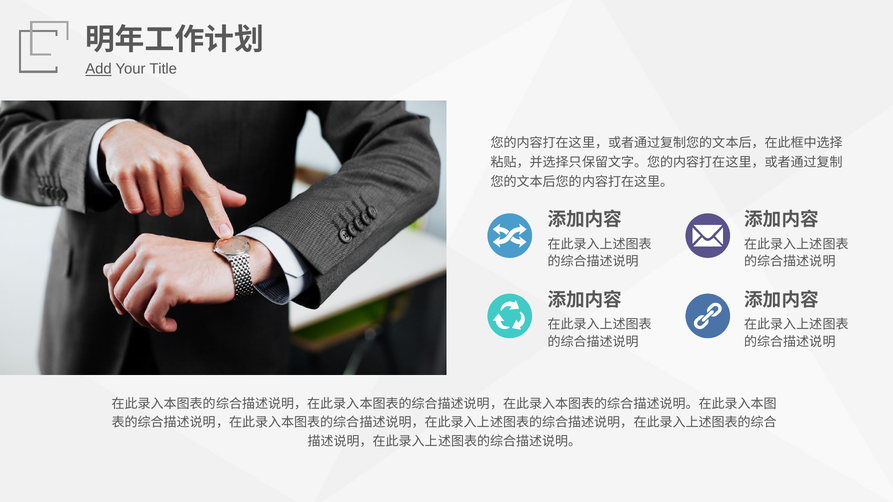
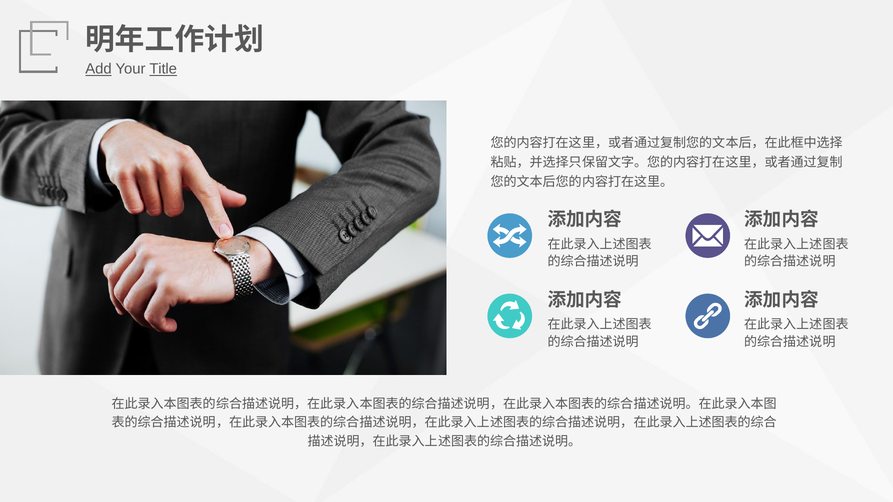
Title underline: none -> present
